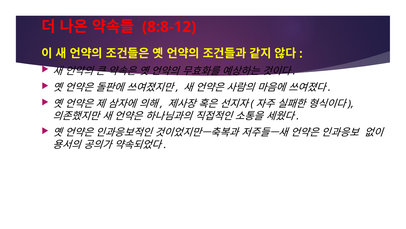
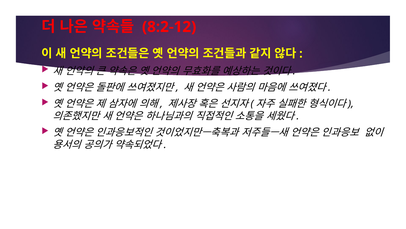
8:8-12: 8:8-12 -> 8:2-12
